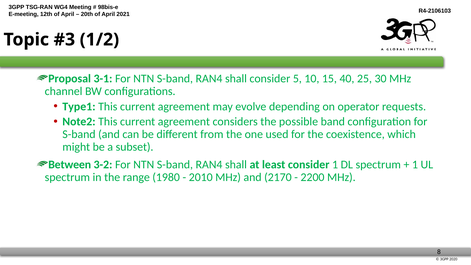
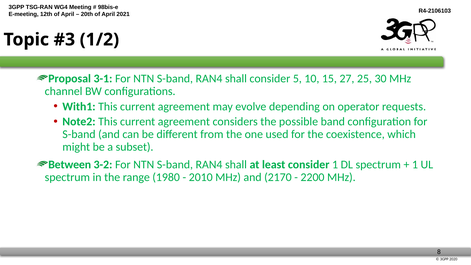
40: 40 -> 27
Type1: Type1 -> With1
